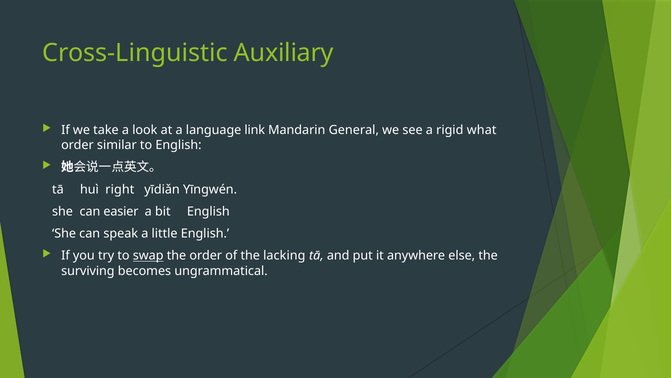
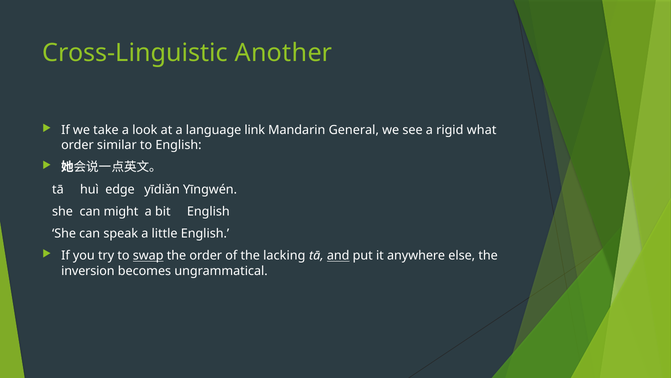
Auxiliary: Auxiliary -> Another
right: right -> edge
easier: easier -> might
and underline: none -> present
surviving: surviving -> inversion
